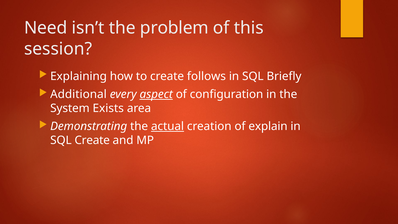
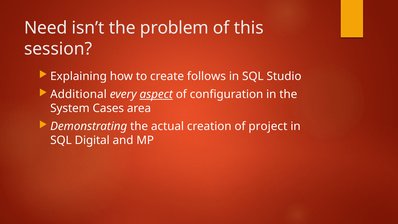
Briefly: Briefly -> Studio
Exists: Exists -> Cases
actual underline: present -> none
explain: explain -> project
SQL Create: Create -> Digital
